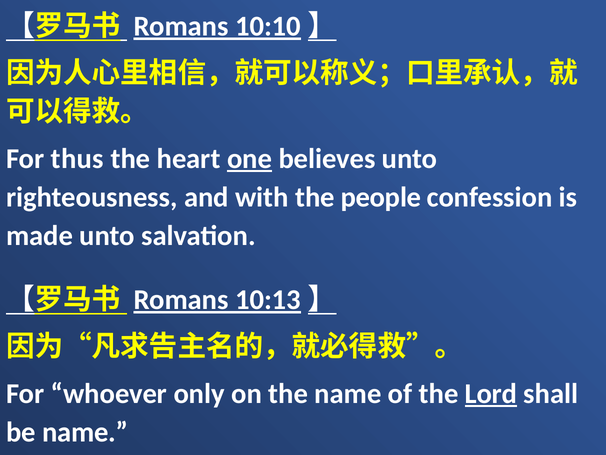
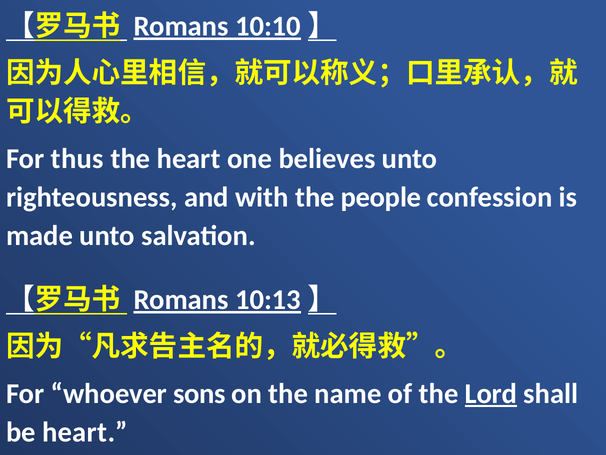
one underline: present -> none
only: only -> sons
be name: name -> heart
